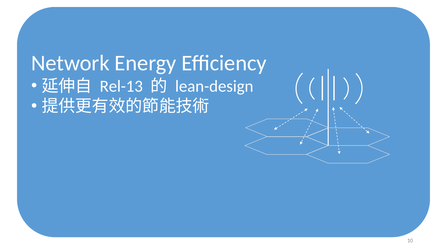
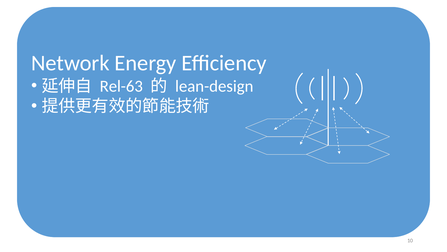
Rel-13: Rel-13 -> Rel-63
